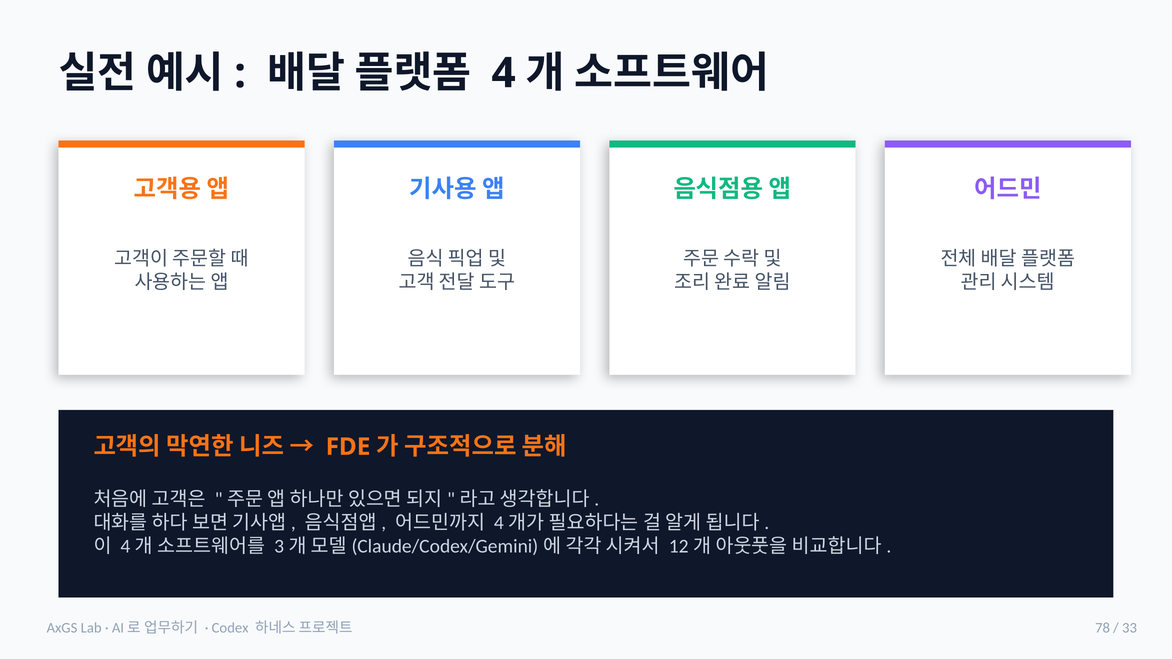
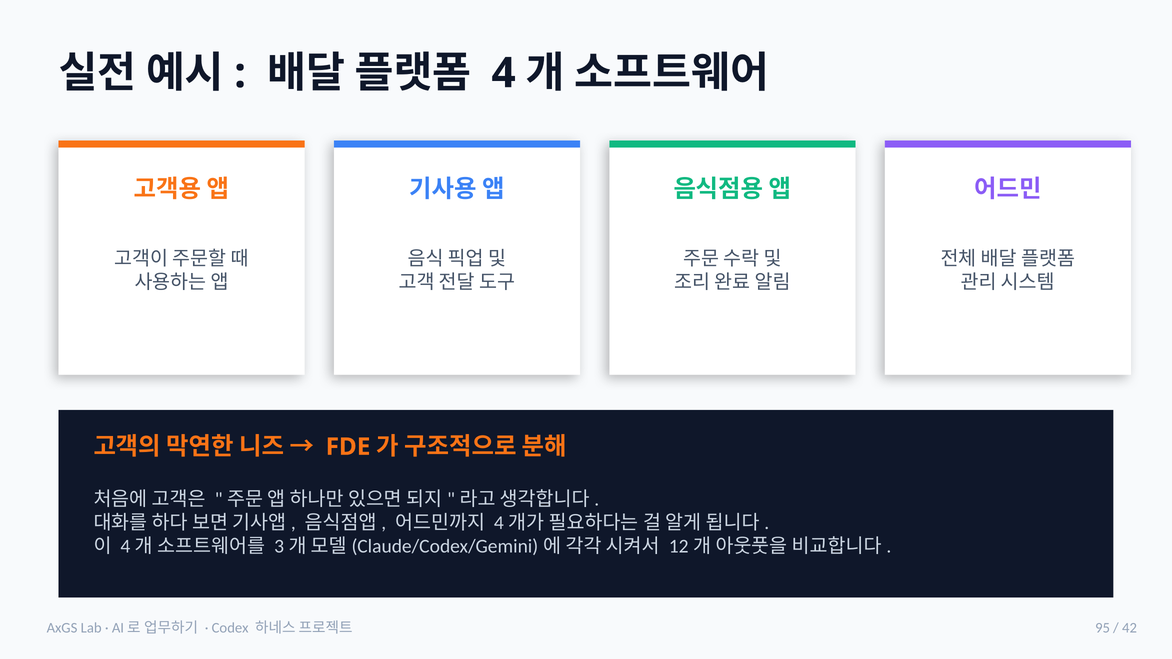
78: 78 -> 95
33: 33 -> 42
